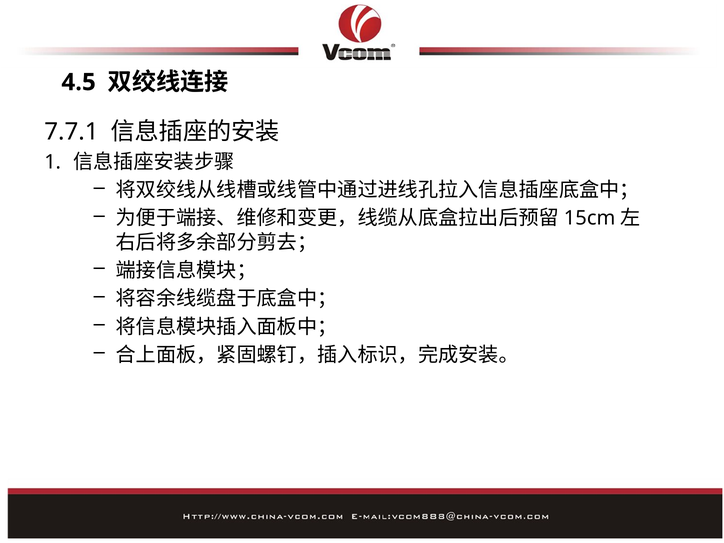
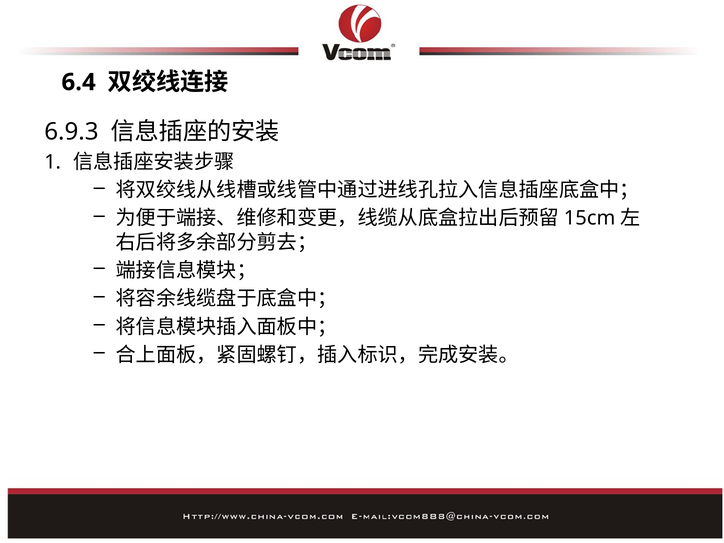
4.5: 4.5 -> 6.4
7.7.1: 7.7.1 -> 6.9.3
